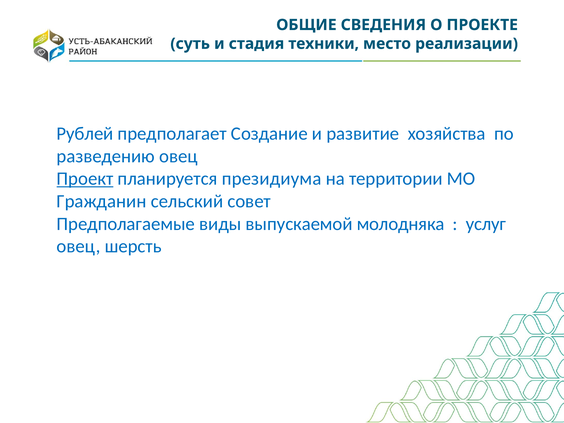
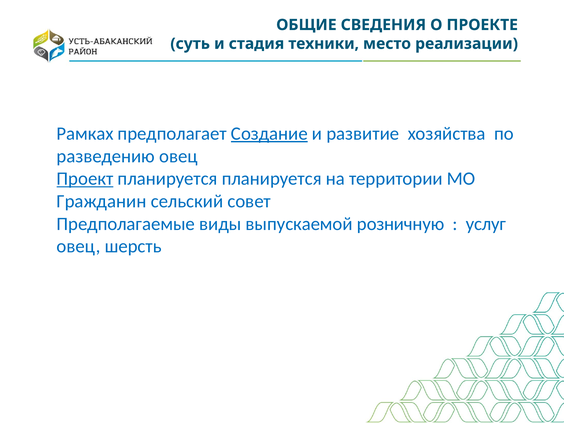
Рублей: Рублей -> Рамках
Создание underline: none -> present
планируется президиума: президиума -> планируется
молодняка: молодняка -> розничную
